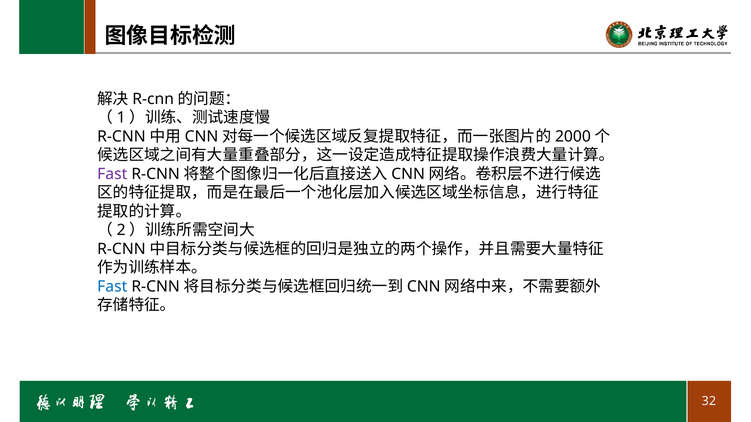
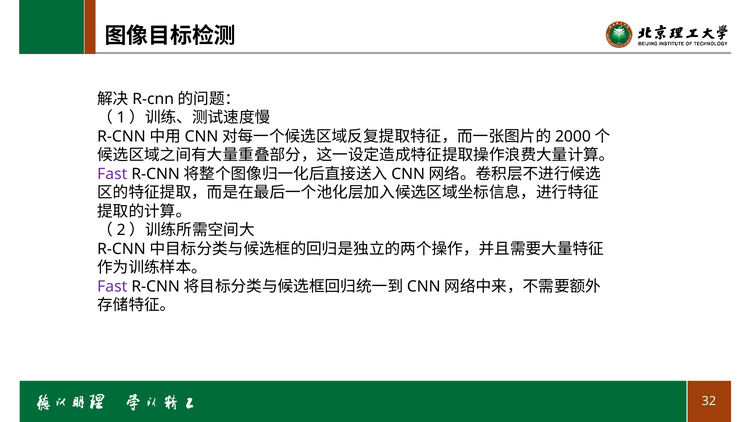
Fast at (112, 287) colour: blue -> purple
